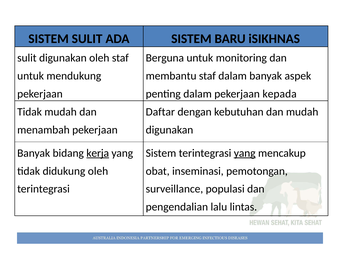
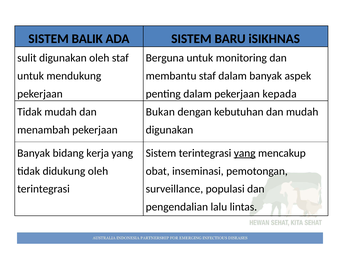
SISTEM SULIT: SULIT -> BALIK
Daftar: Daftar -> Bukan
kerja underline: present -> none
